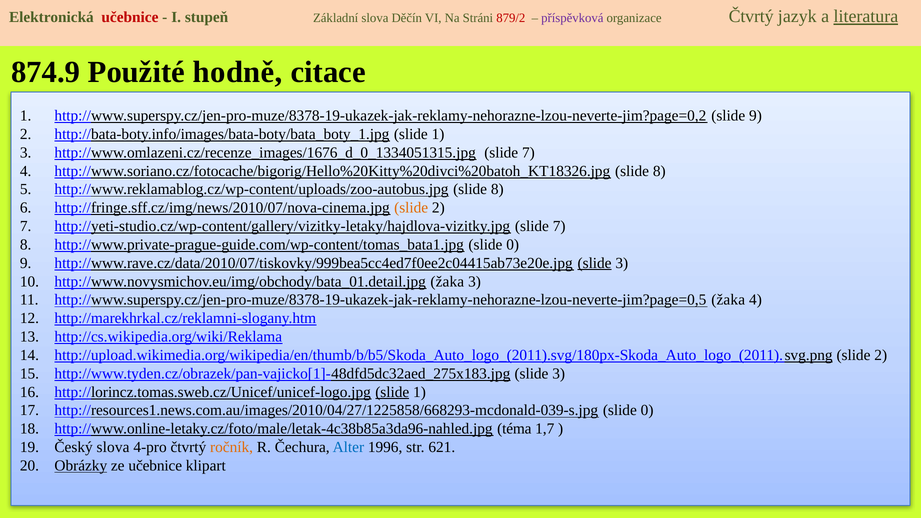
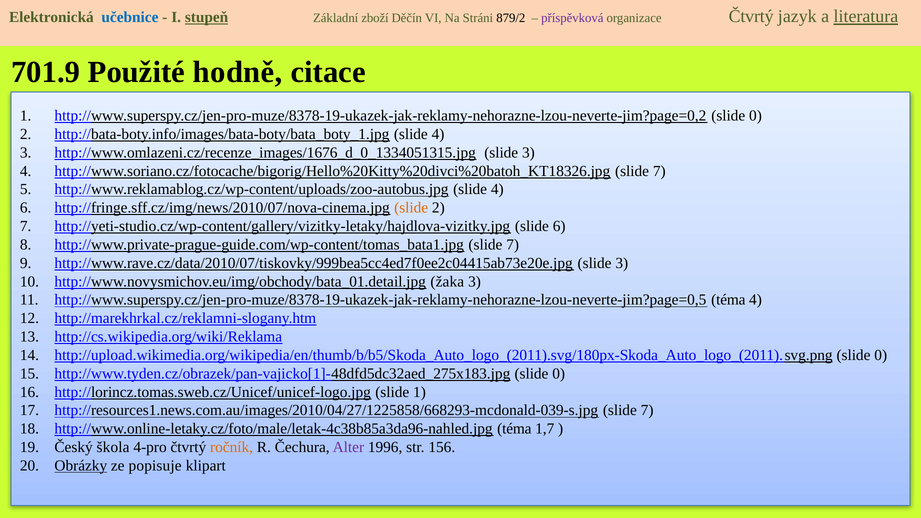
učebnice at (130, 17) colour: red -> blue
stupeň underline: none -> present
Základní slova: slova -> zboží
879/2 colour: red -> black
874.9: 874.9 -> 701.9
http://www.superspy.cz/jen-pro-muze/8378-19-ukazek-jak-reklamy-nehorazne-lzou-neverte-jim?page=0,2 slide 9: 9 -> 0
http://bata-boty.info/images/bata-boty/bata_boty_1.jpg slide 1: 1 -> 4
http://www.omlazeni.cz/recenze_images/1676_d_0_1334051315.jpg slide 7: 7 -> 3
http://www.soriano.cz/fotocache/bigorig/Hello%20Kitty%20divci%20batoh_KT18326.jpg slide 8: 8 -> 7
http://www.reklamablog.cz/wp-content/uploads/zoo-autobus.jpg slide 8: 8 -> 4
http://yeti-studio.cz/wp-content/gallery/vizitky-letaky/hajdlova-vizitky.jpg slide 7: 7 -> 6
http://www.private-prague-guide.com/wp-content/tomas_bata1.jpg slide 0: 0 -> 7
slide at (595, 263) underline: present -> none
http://www.superspy.cz/jen-pro-muze/8378-19-ukazek-jak-reklamy-nehorazne-lzou-neverte-jim?page=0,5 žaka: žaka -> téma
2 at (881, 355): 2 -> 0
http://www.tyden.cz/obrazek/pan-vajicko[1]-48dfd5dc32aed_275x183.jpg slide 3: 3 -> 0
slide at (392, 392) underline: present -> none
http://resources1.news.com.au/images/2010/04/27/1225858/668293-mcdonald-039-s.jpg slide 0: 0 -> 7
Český slova: slova -> škola
Alter colour: blue -> purple
621: 621 -> 156
ze učebnice: učebnice -> popisuje
